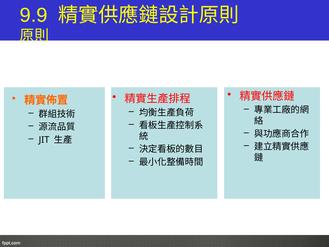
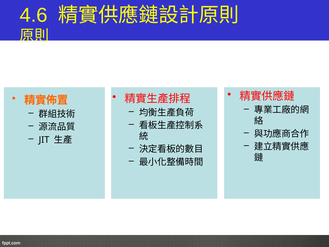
9.9: 9.9 -> 4.6
